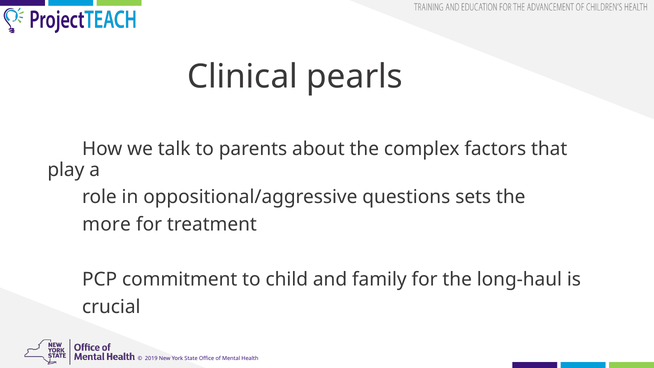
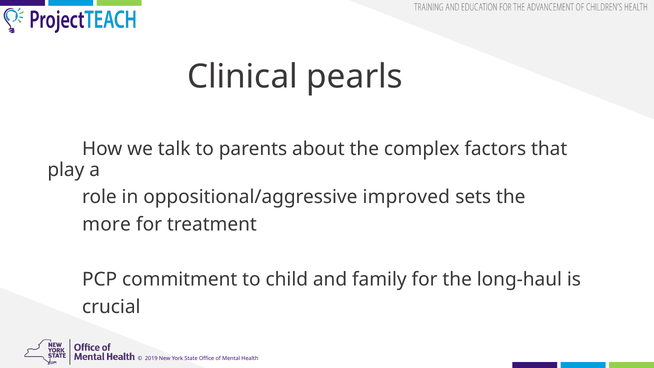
questions: questions -> improved
